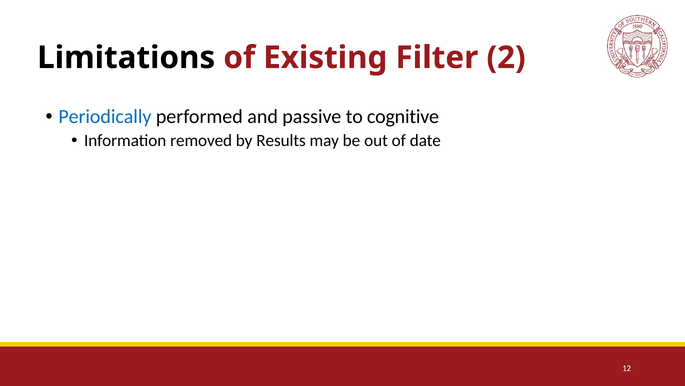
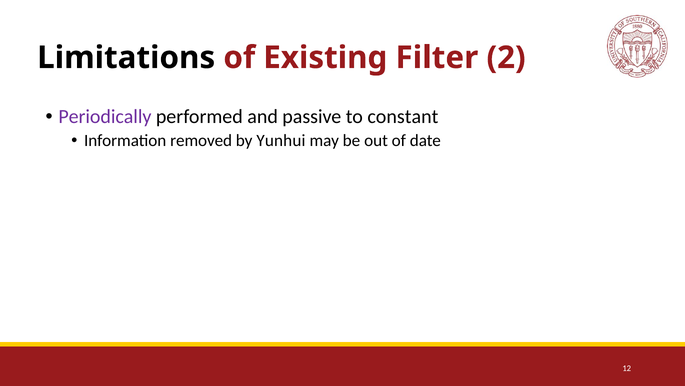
Periodically colour: blue -> purple
cognitive: cognitive -> constant
Results: Results -> Yunhui
